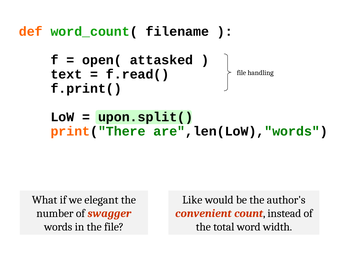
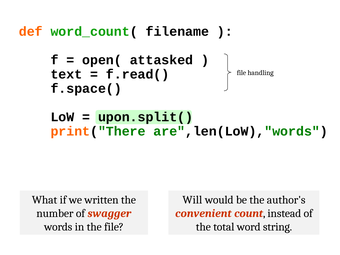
f.print(: f.print( -> f.space(
elegant: elegant -> written
Like: Like -> Will
width: width -> string
